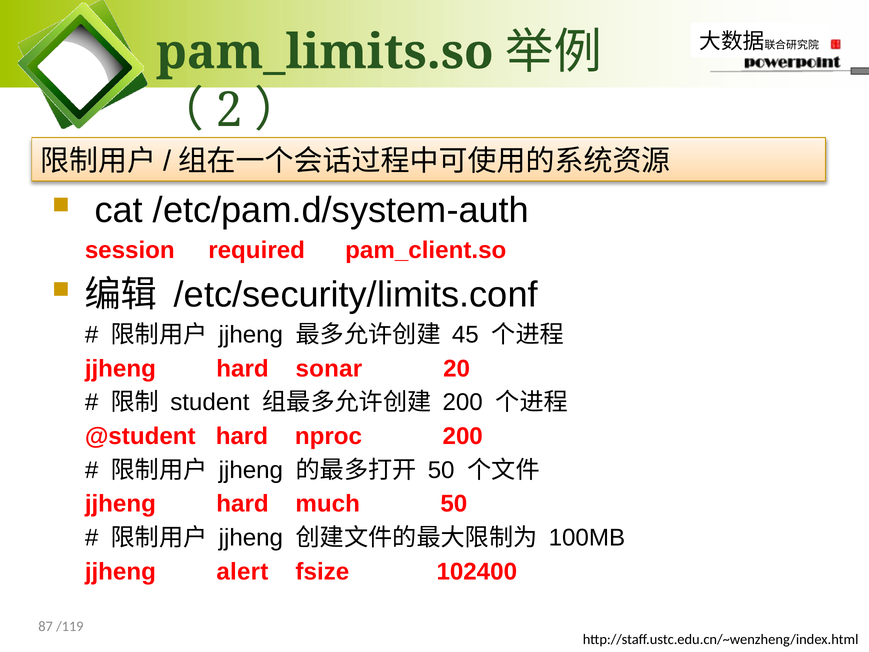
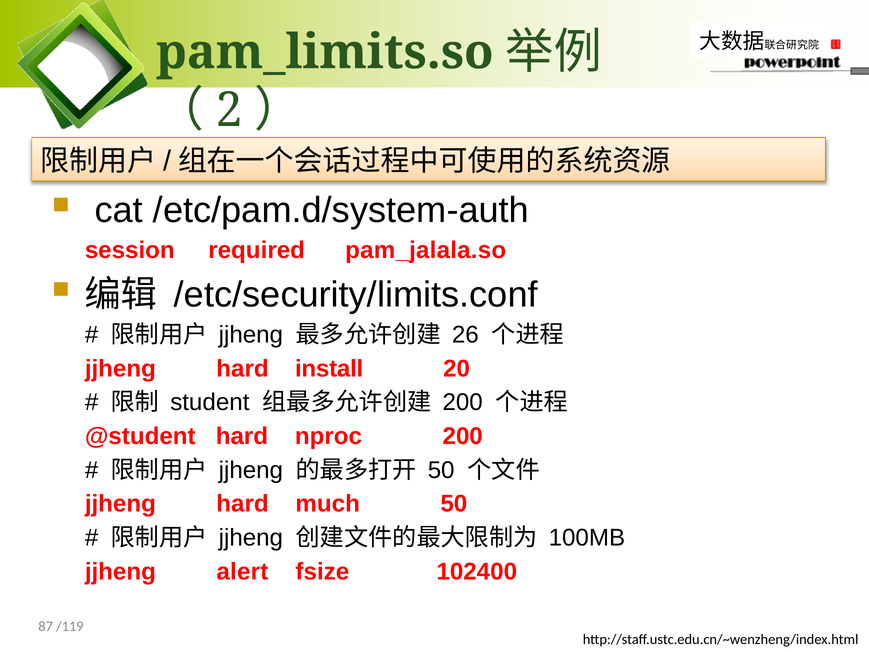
pam_client.so: pam_client.so -> pam_jalala.so
45: 45 -> 26
sonar: sonar -> install
